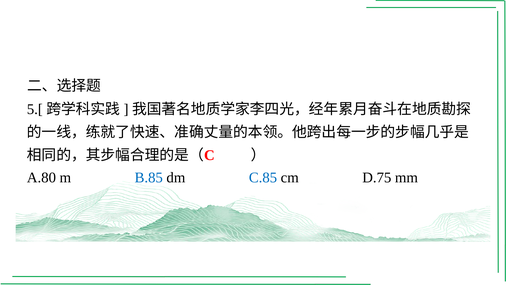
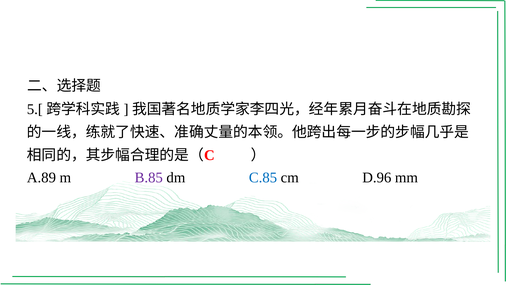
A.80: A.80 -> A.89
B.85 colour: blue -> purple
D.75: D.75 -> D.96
